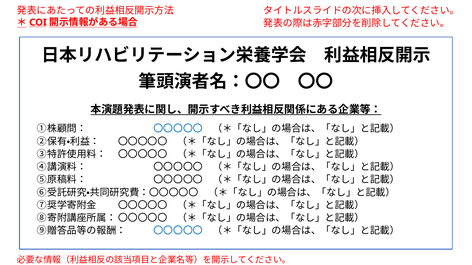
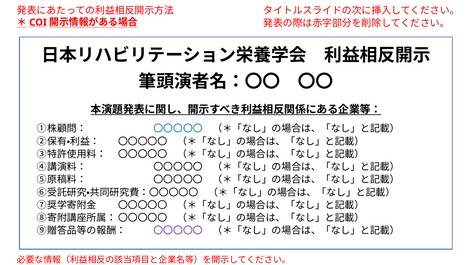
〇〇〇〇〇 at (178, 231) colour: blue -> purple
